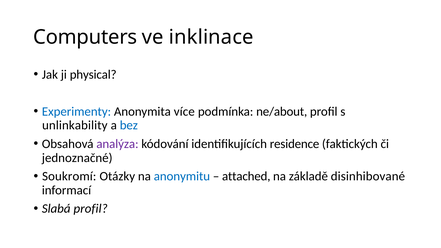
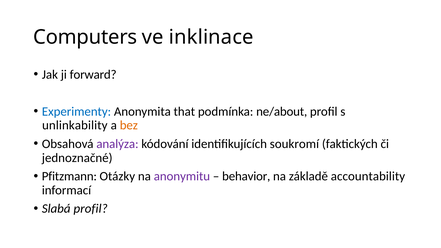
physical: physical -> forward
více: více -> that
bez colour: blue -> orange
residence: residence -> soukromí
Soukromí: Soukromí -> Pfitzmann
anonymitu colour: blue -> purple
attached: attached -> behavior
disinhibované: disinhibované -> accountability
